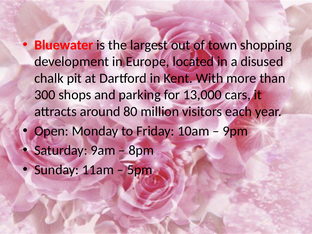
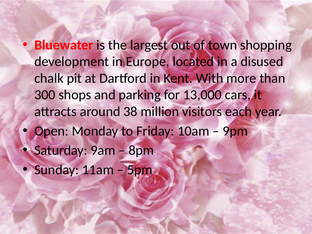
80: 80 -> 38
